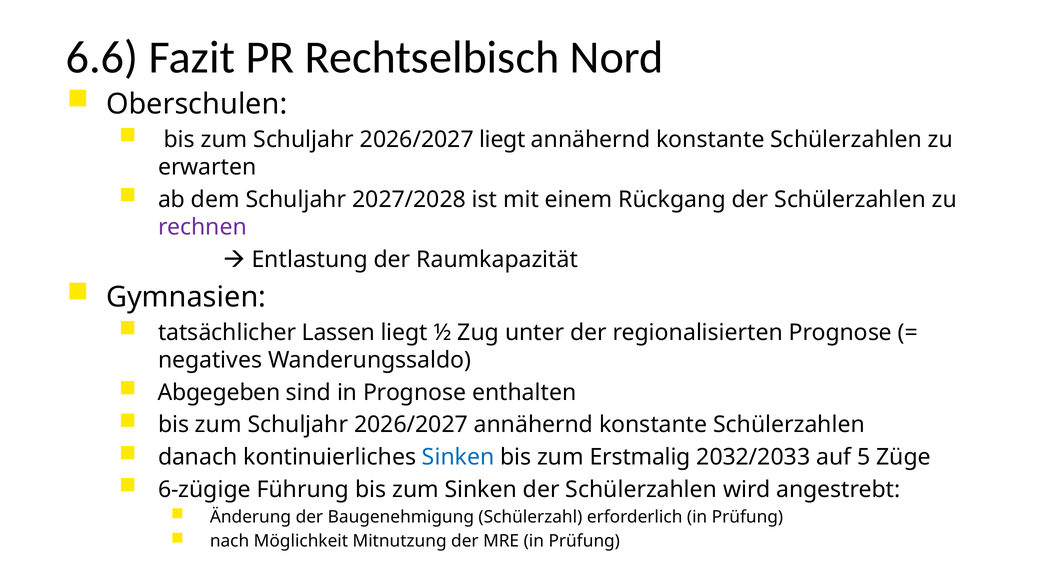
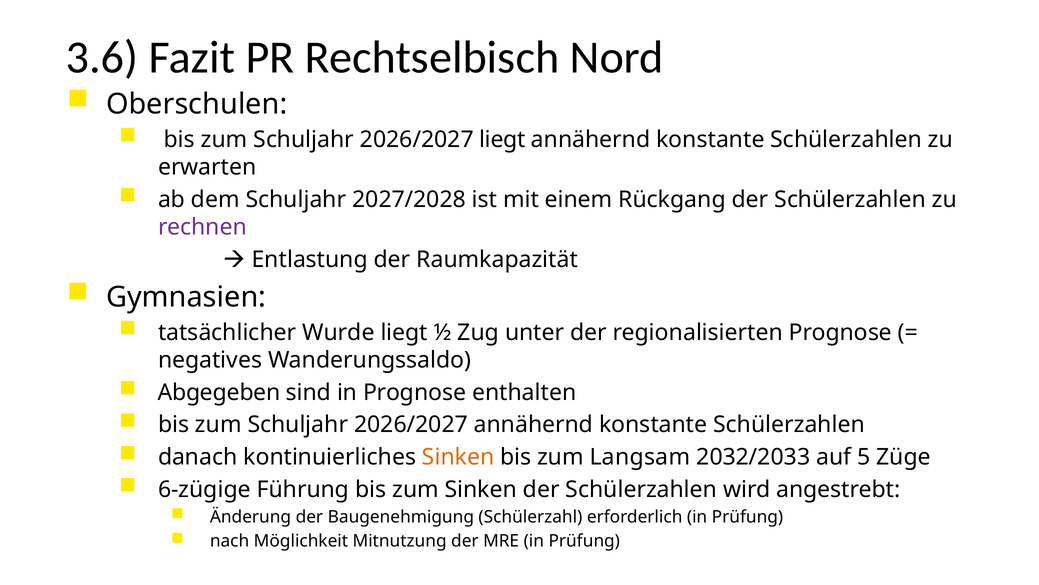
6.6: 6.6 -> 3.6
Lassen: Lassen -> Wurde
Sinken at (458, 457) colour: blue -> orange
Erstmalig: Erstmalig -> Langsam
